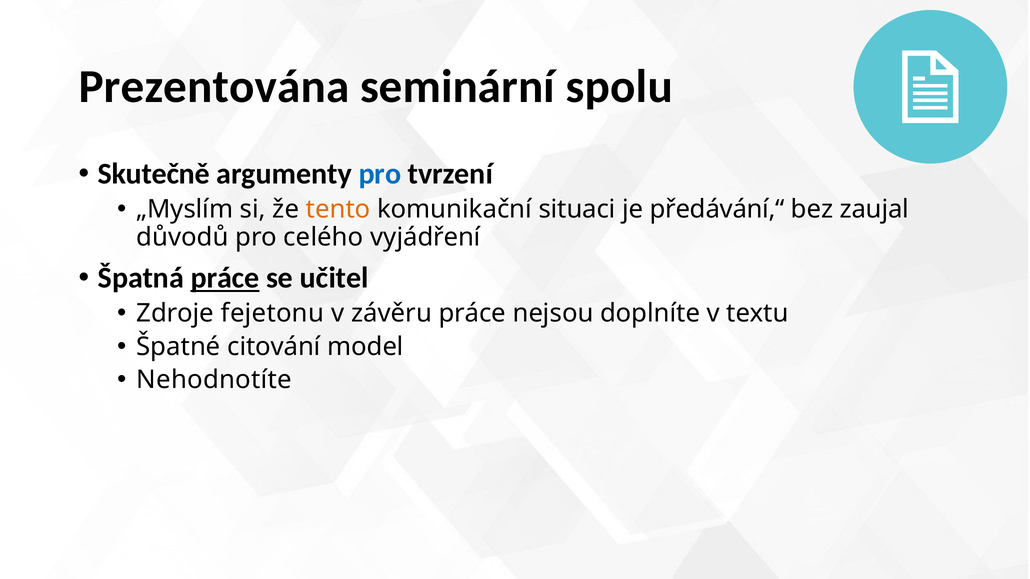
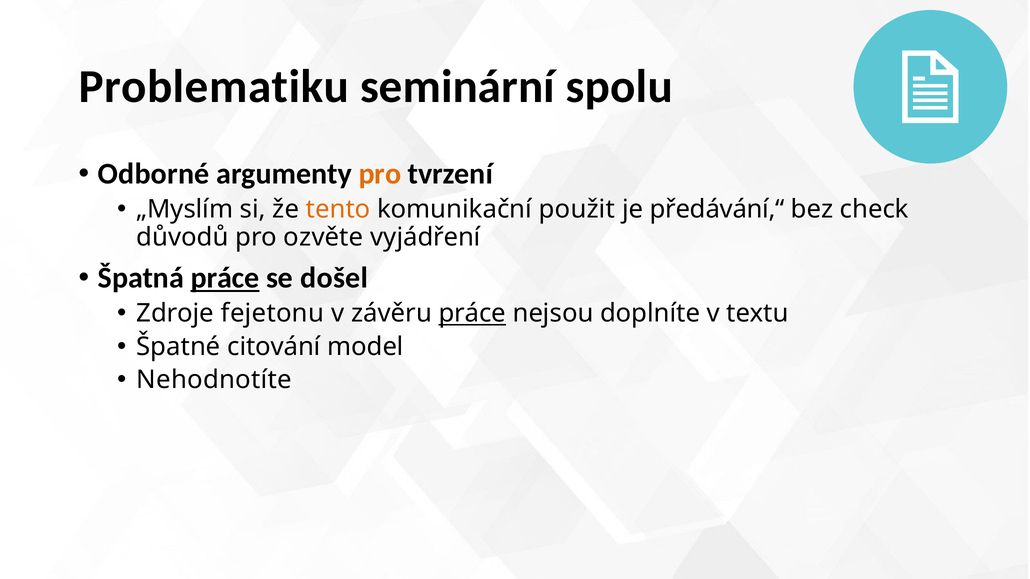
Prezentována: Prezentována -> Problematiku
Skutečně: Skutečně -> Odborné
pro at (380, 174) colour: blue -> orange
situaci: situaci -> použit
zaujal: zaujal -> check
celého: celého -> ozvěte
učitel: učitel -> došel
práce at (472, 314) underline: none -> present
